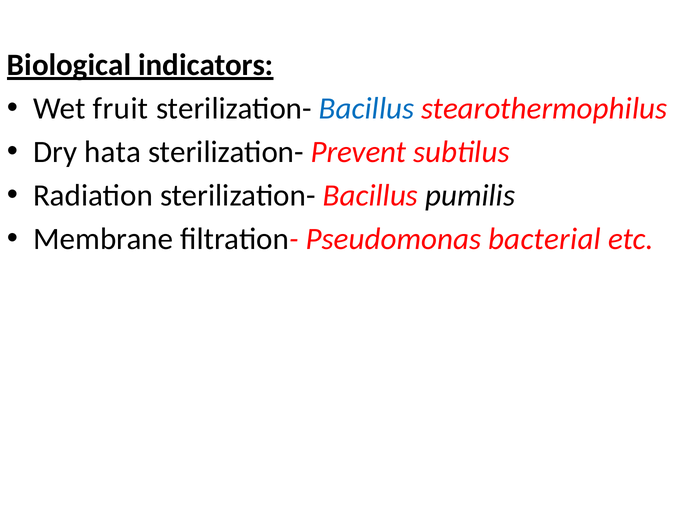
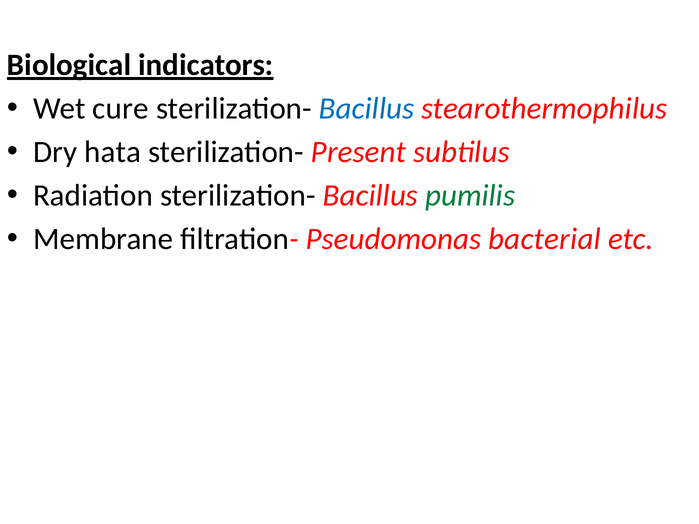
fruit: fruit -> cure
Prevent: Prevent -> Present
pumilis colour: black -> green
